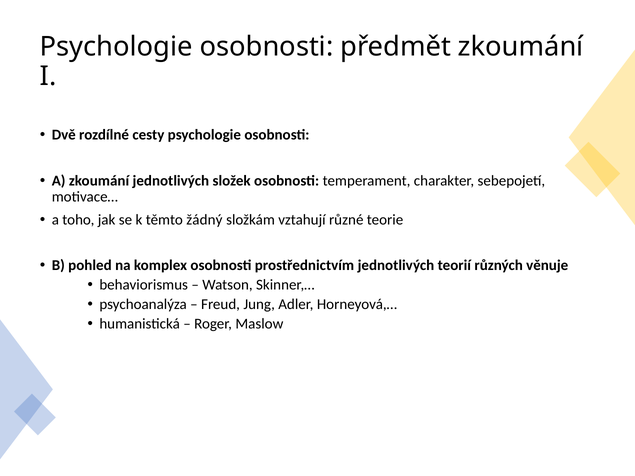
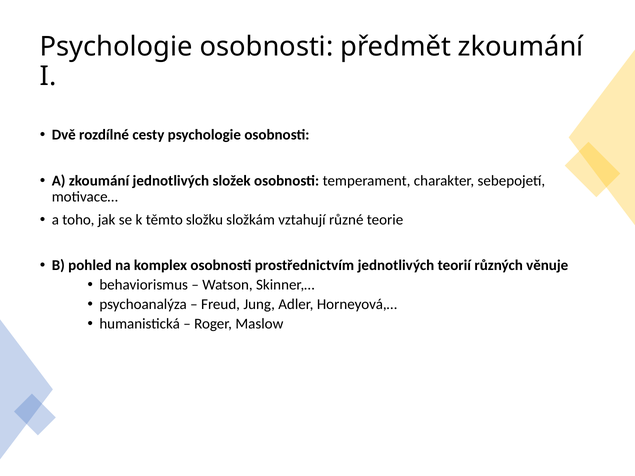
žádný: žádný -> složku
